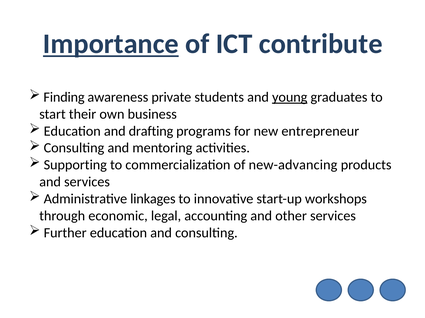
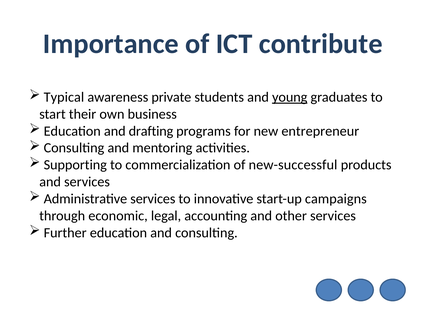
Importance underline: present -> none
Finding: Finding -> Typical
new-advancing: new-advancing -> new-successful
Administrative linkages: linkages -> services
workshops: workshops -> campaigns
